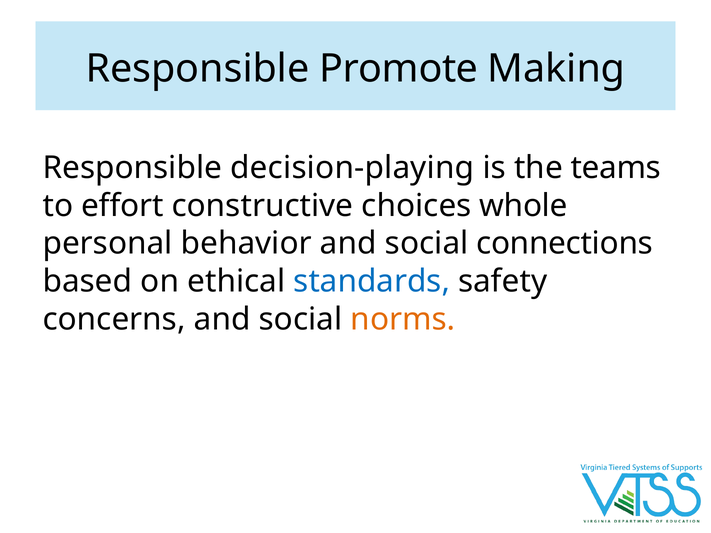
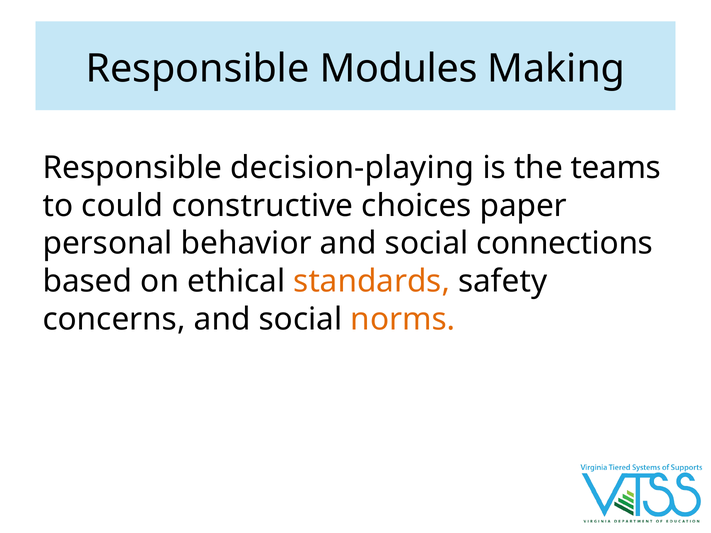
Promote: Promote -> Modules
effort: effort -> could
whole: whole -> paper
standards colour: blue -> orange
